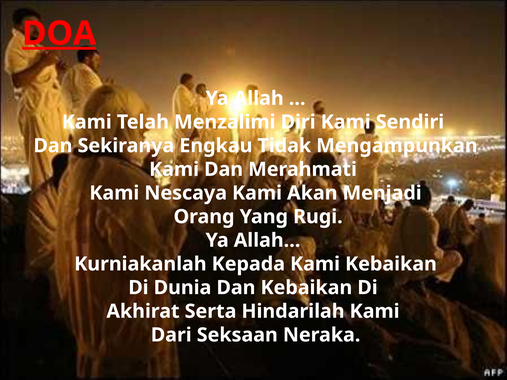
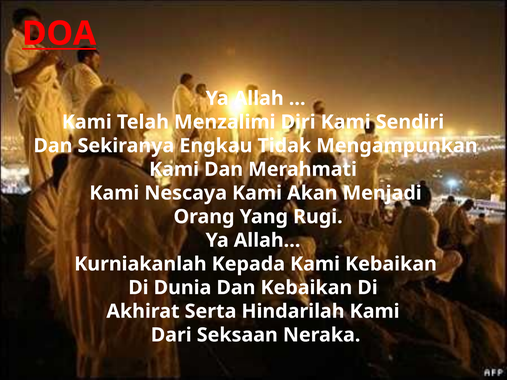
DOA underline: present -> none
